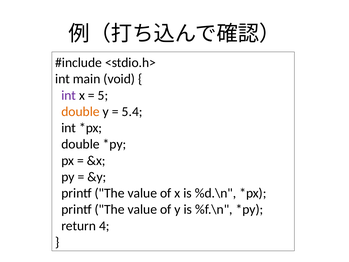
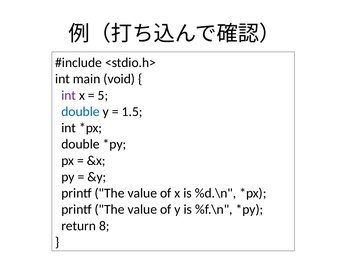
double at (81, 111) colour: orange -> blue
5.4: 5.4 -> 1.5
4: 4 -> 8
